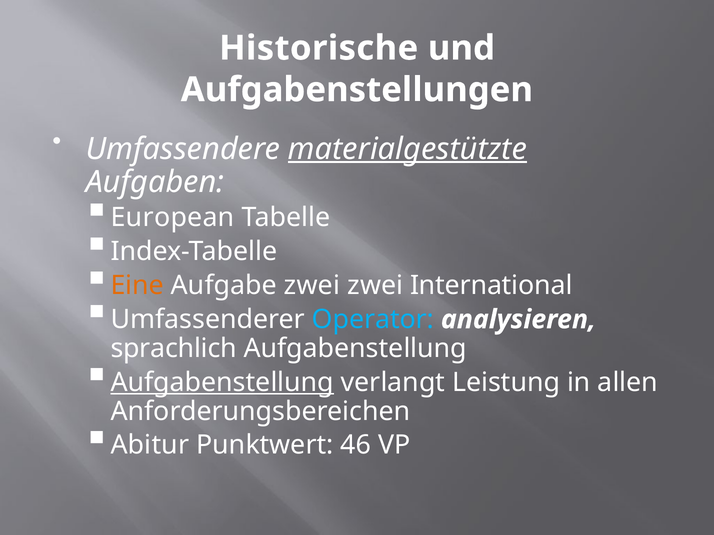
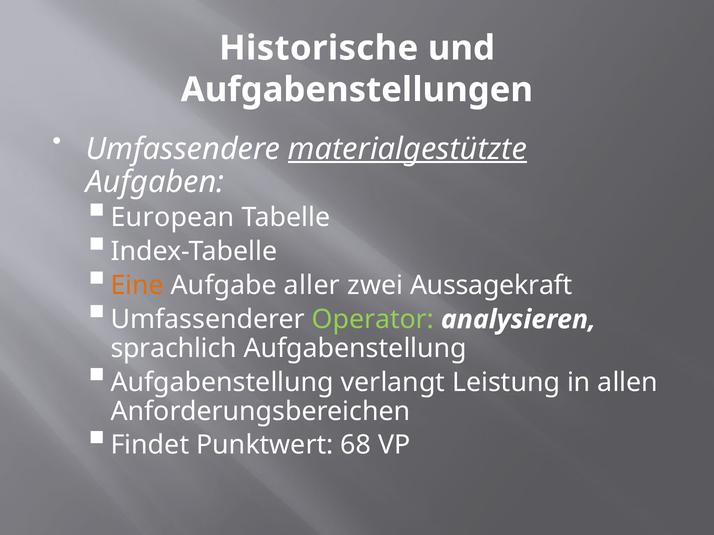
Aufgabe zwei: zwei -> aller
International: International -> Aussagekraft
Operator colour: light blue -> light green
Aufgabenstellung at (222, 383) underline: present -> none
Abitur: Abitur -> Findet
46: 46 -> 68
